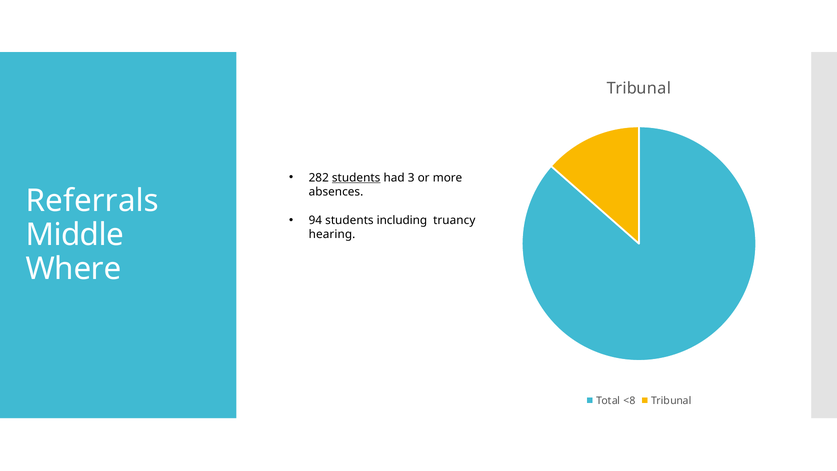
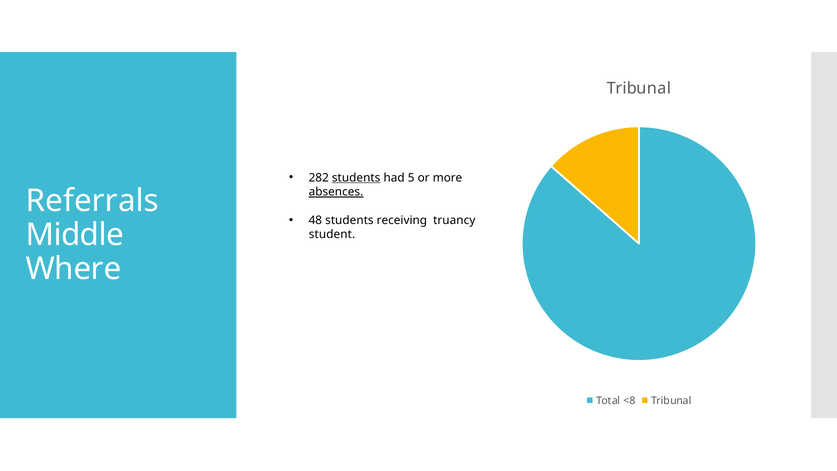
3: 3 -> 5
absences underline: none -> present
94: 94 -> 48
including: including -> receiving
hearing: hearing -> student
